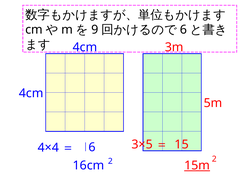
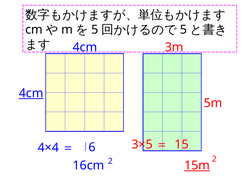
9 at (95, 30): 9 -> 5
6 at (183, 30): 6 -> 5
4cm at (31, 93) underline: none -> present
